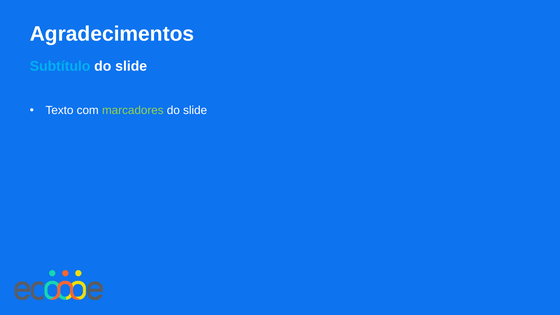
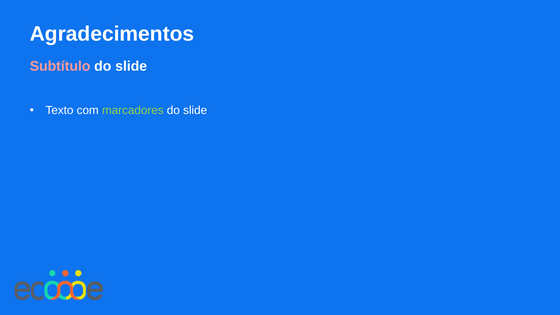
Subtítulo colour: light blue -> pink
